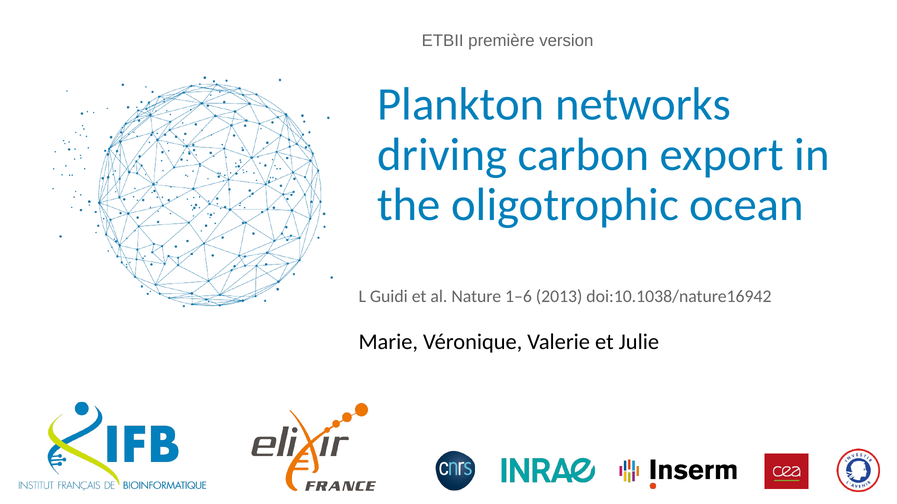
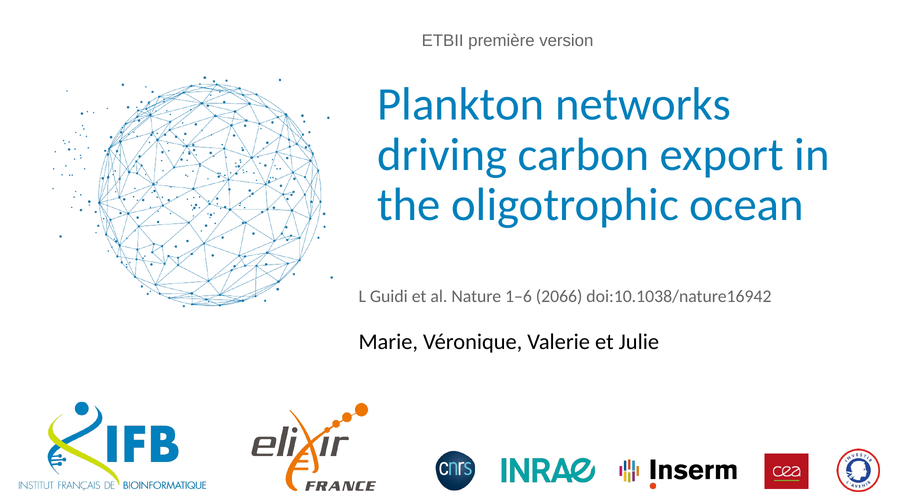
2013: 2013 -> 2066
